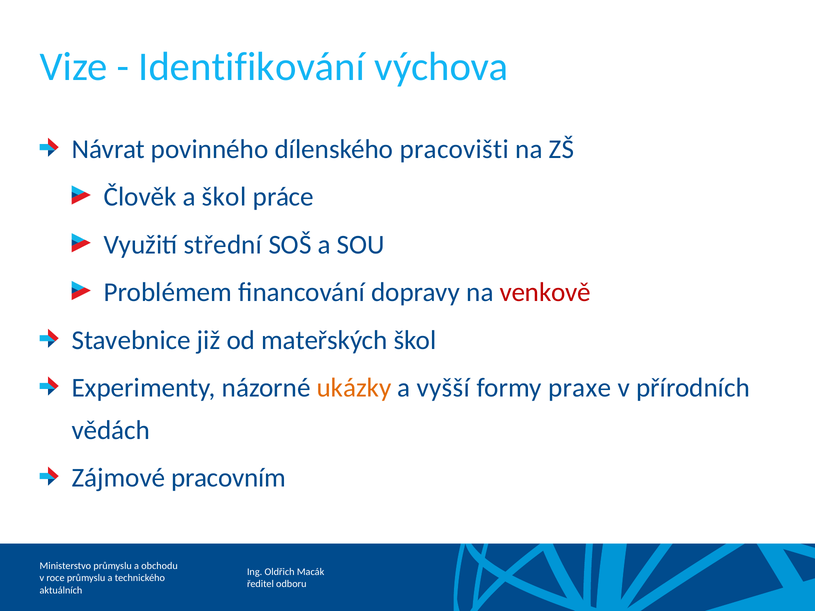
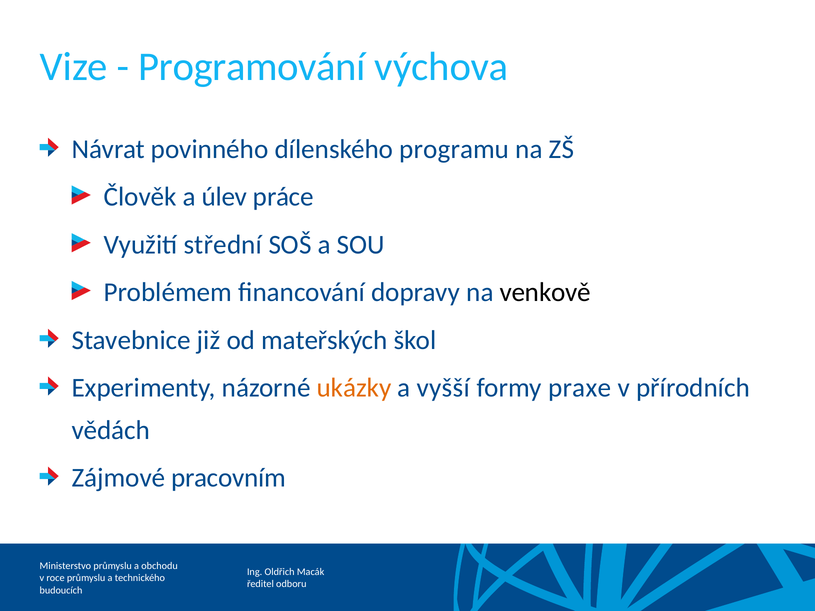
Identifikování: Identifikování -> Programování
pracovišti: pracovišti -> programu
a škol: škol -> úlev
venkově colour: red -> black
aktuálních: aktuálních -> budoucích
